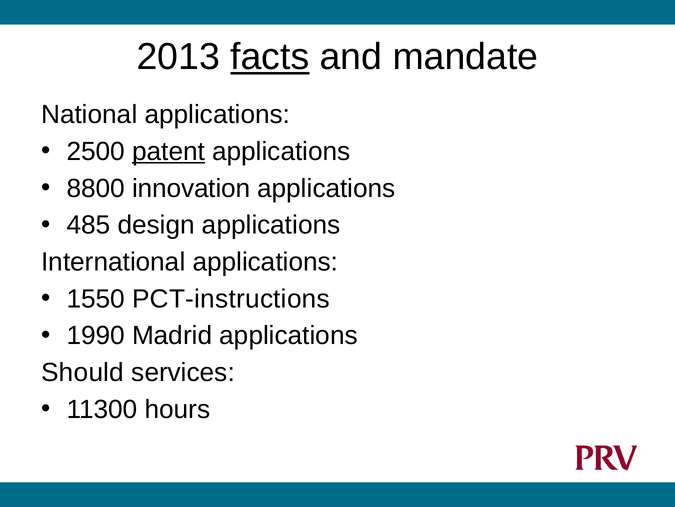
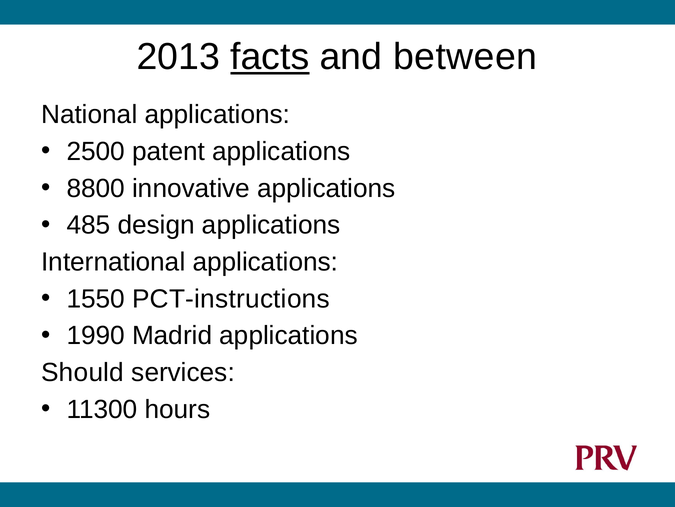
mandate: mandate -> between
patent underline: present -> none
innovation: innovation -> innovative
